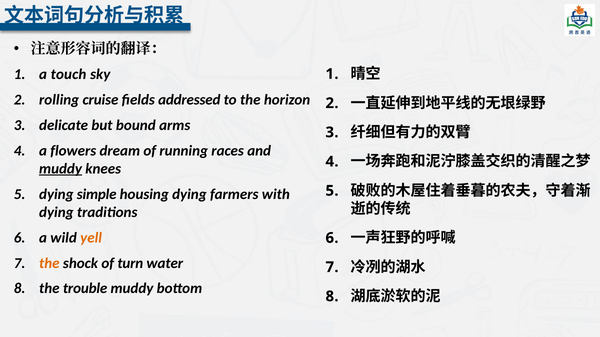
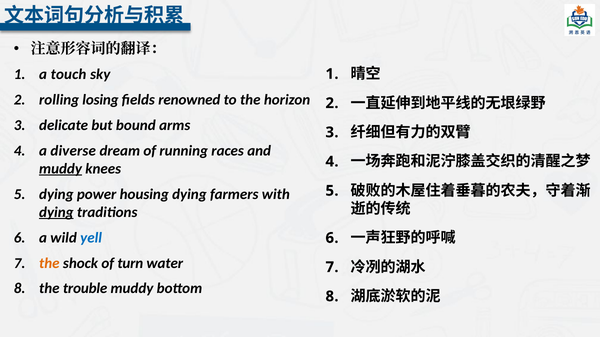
cruise: cruise -> losing
addressed: addressed -> renowned
flowers: flowers -> diverse
simple: simple -> power
dying at (56, 212) underline: none -> present
yell colour: orange -> blue
